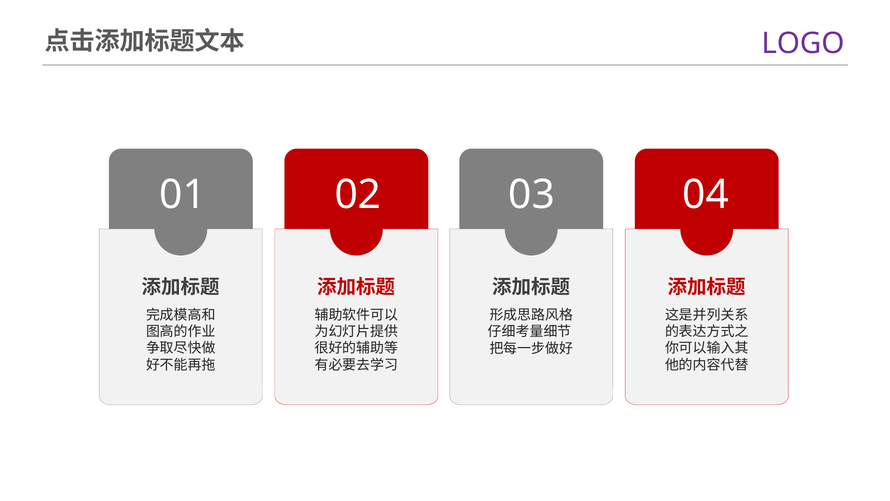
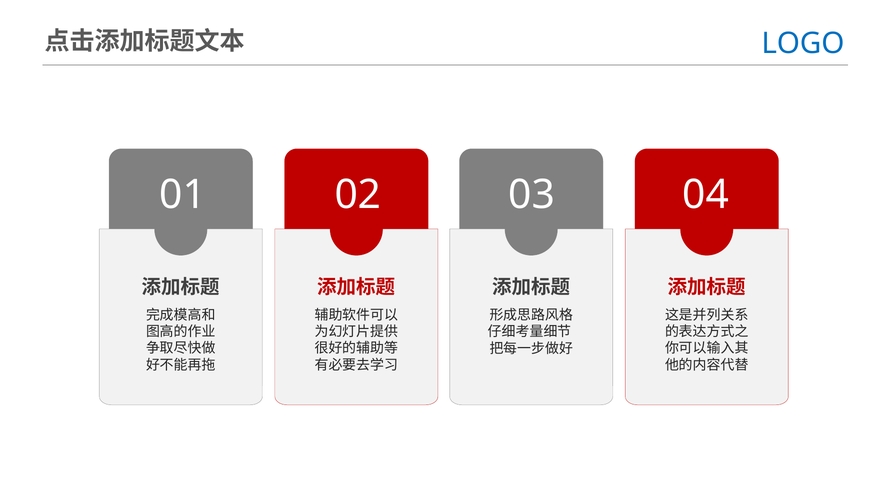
LOGO colour: purple -> blue
